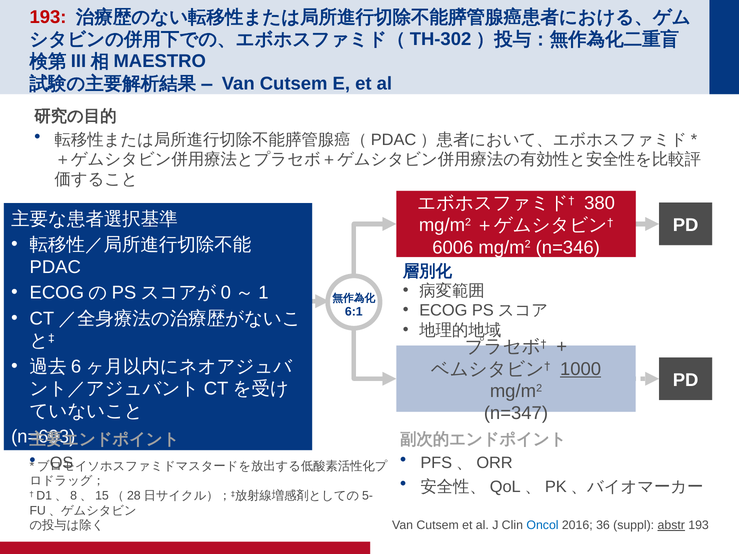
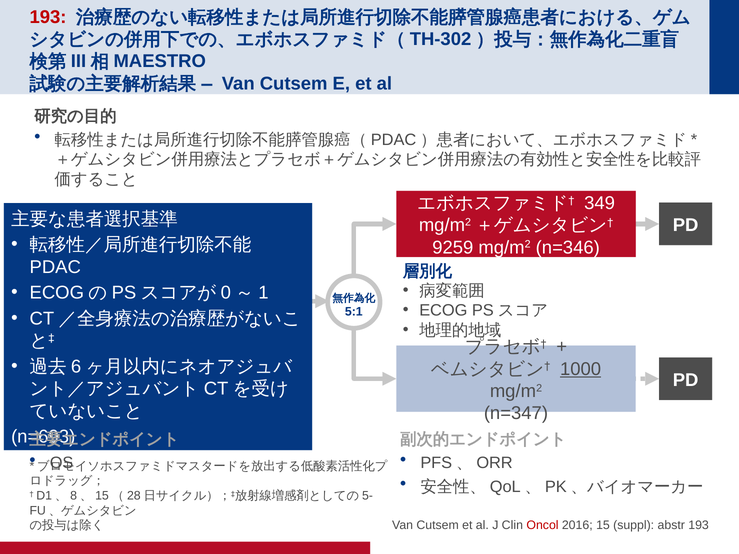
380: 380 -> 349
6006: 6006 -> 9259
6:1: 6:1 -> 5:1
Oncol colour: blue -> red
36: 36 -> 15
abstr underline: present -> none
